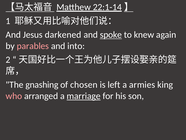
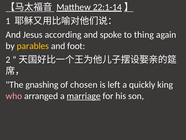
darkened: darkened -> according
spoke underline: present -> none
knew: knew -> thing
parables colour: pink -> yellow
into: into -> foot
armies: armies -> quickly
